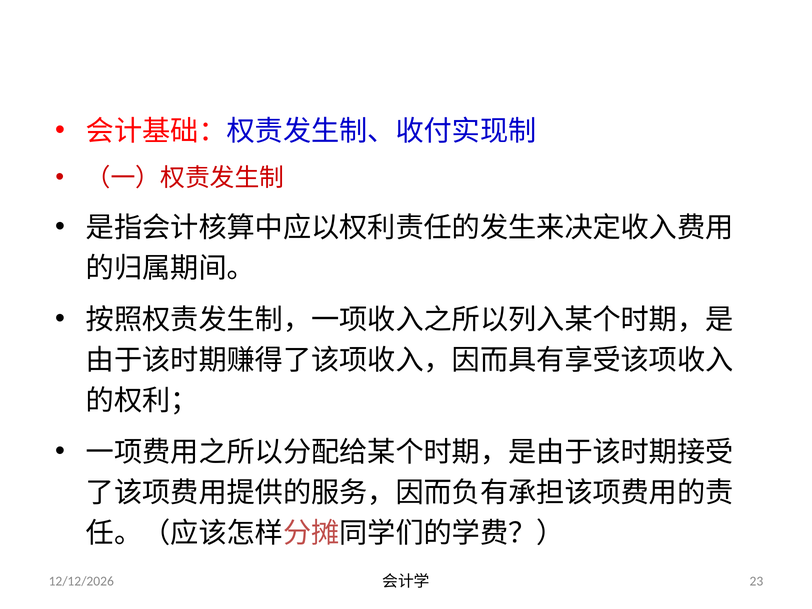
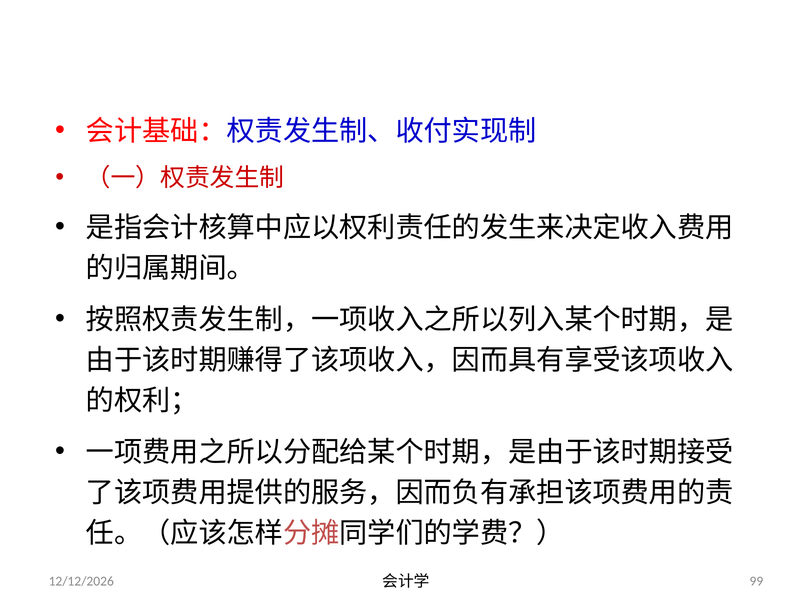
23: 23 -> 99
